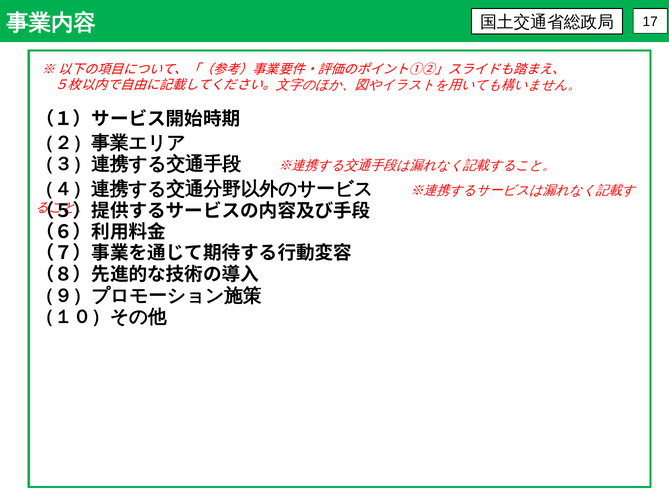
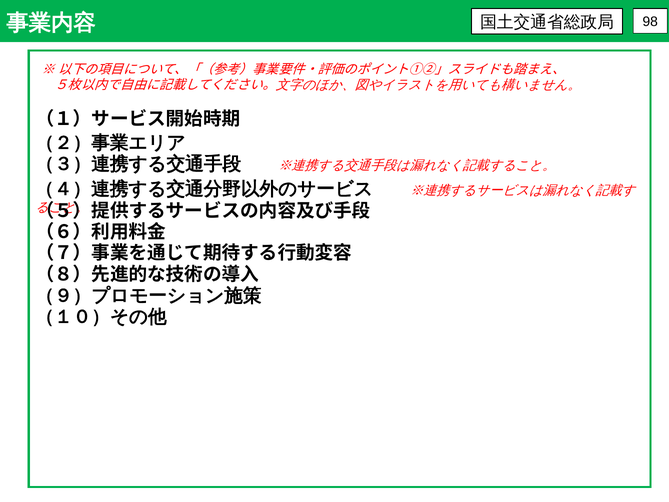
17: 17 -> 98
